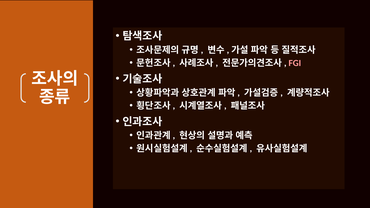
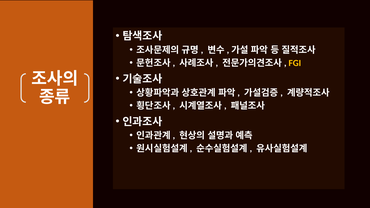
FGI colour: pink -> yellow
